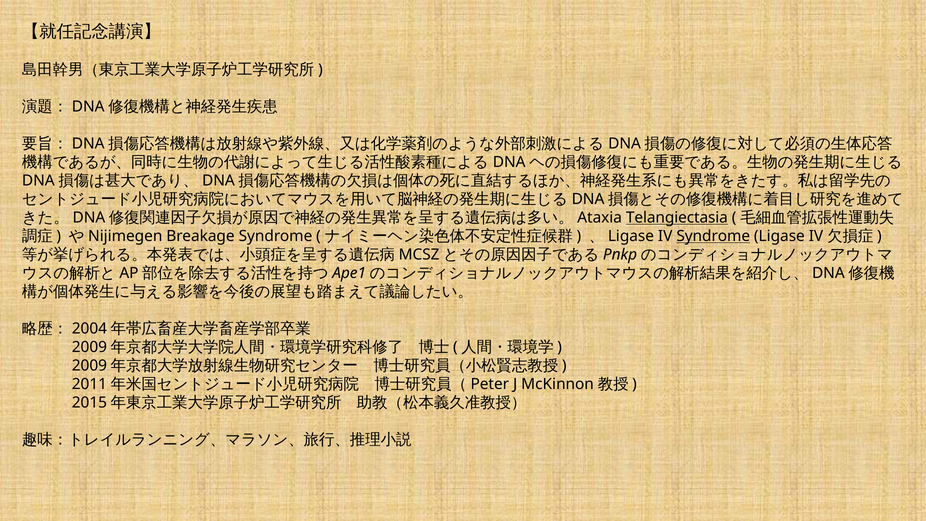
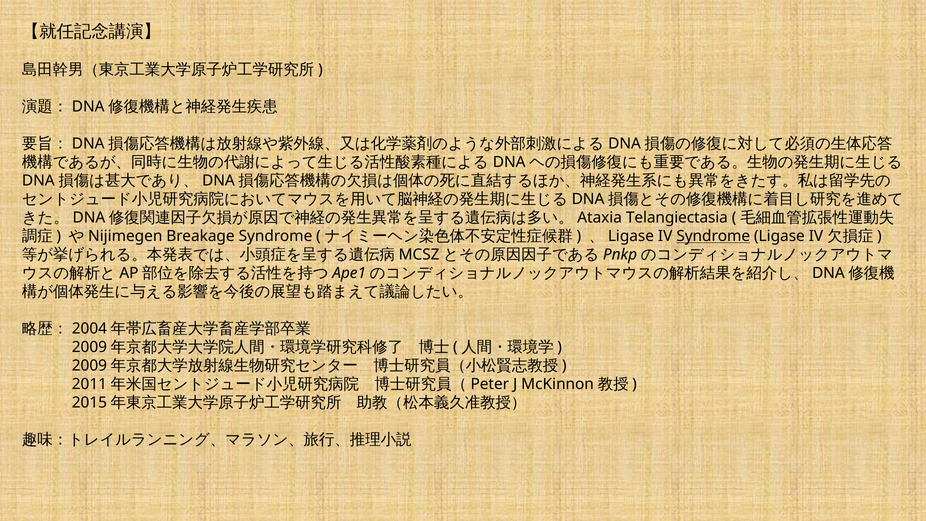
Telangiectasia underline: present -> none
